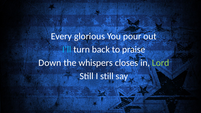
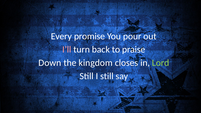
glorious: glorious -> promise
I’ll colour: light blue -> pink
whispers: whispers -> kingdom
